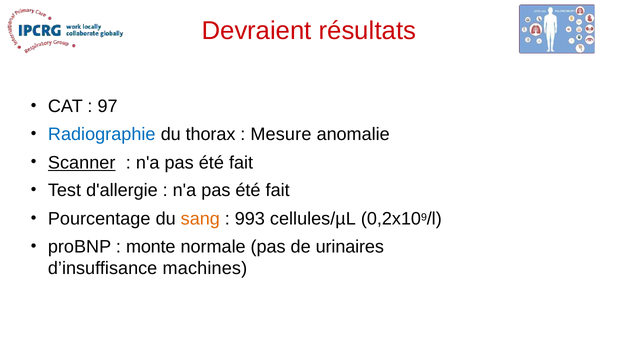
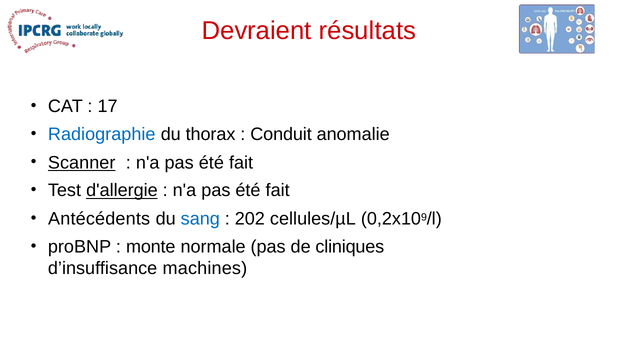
97: 97 -> 17
Mesure: Mesure -> Conduit
d'allergie underline: none -> present
Pourcentage: Pourcentage -> Antécédents
sang colour: orange -> blue
993: 993 -> 202
urinaires: urinaires -> cliniques
